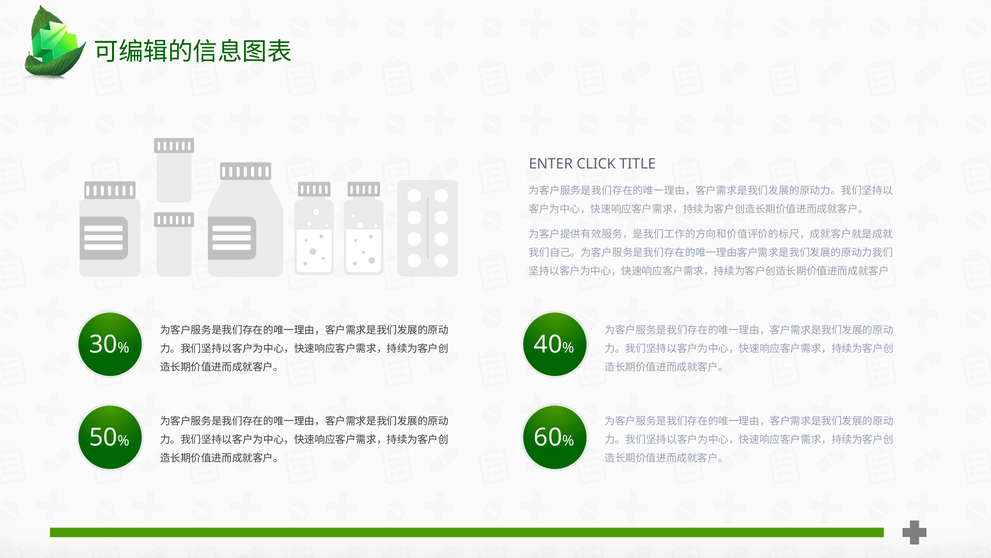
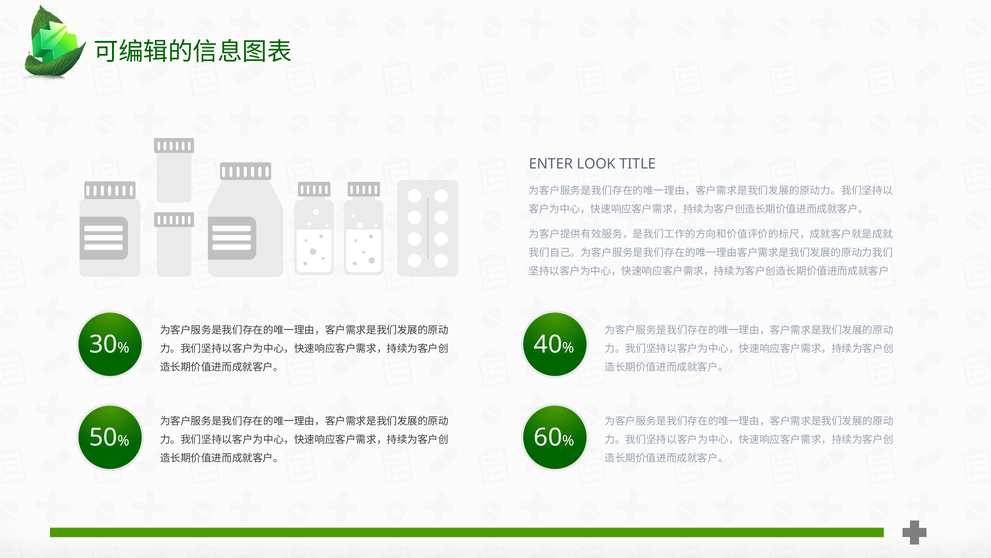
CLICK: CLICK -> LOOK
